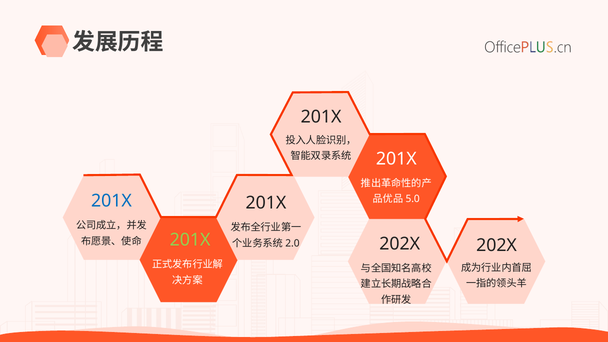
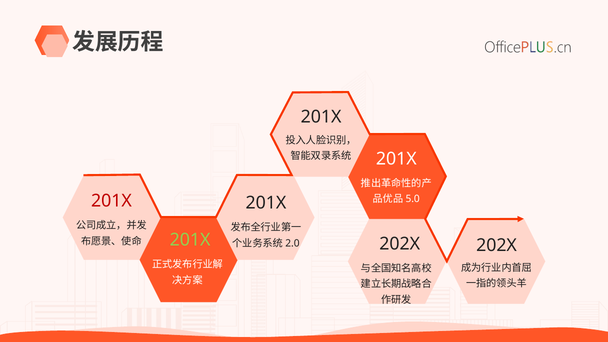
201X at (111, 201) colour: blue -> red
